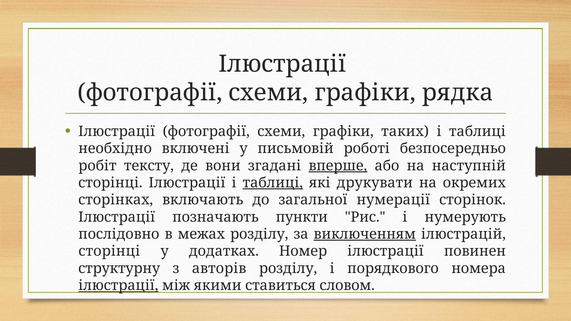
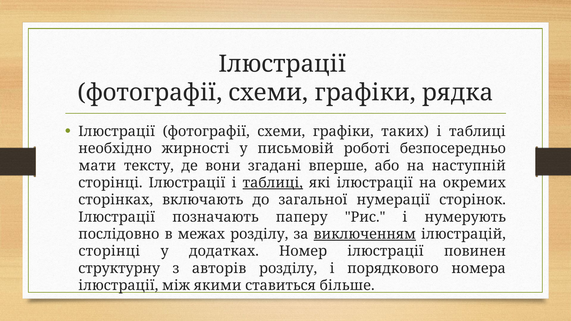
включені: включені -> жирності
робіт: робіт -> мати
вперше underline: present -> none
які друкувати: друкувати -> ілюстрації
пункти: пункти -> паперу
ілюстрації at (118, 286) underline: present -> none
словом: словом -> більше
